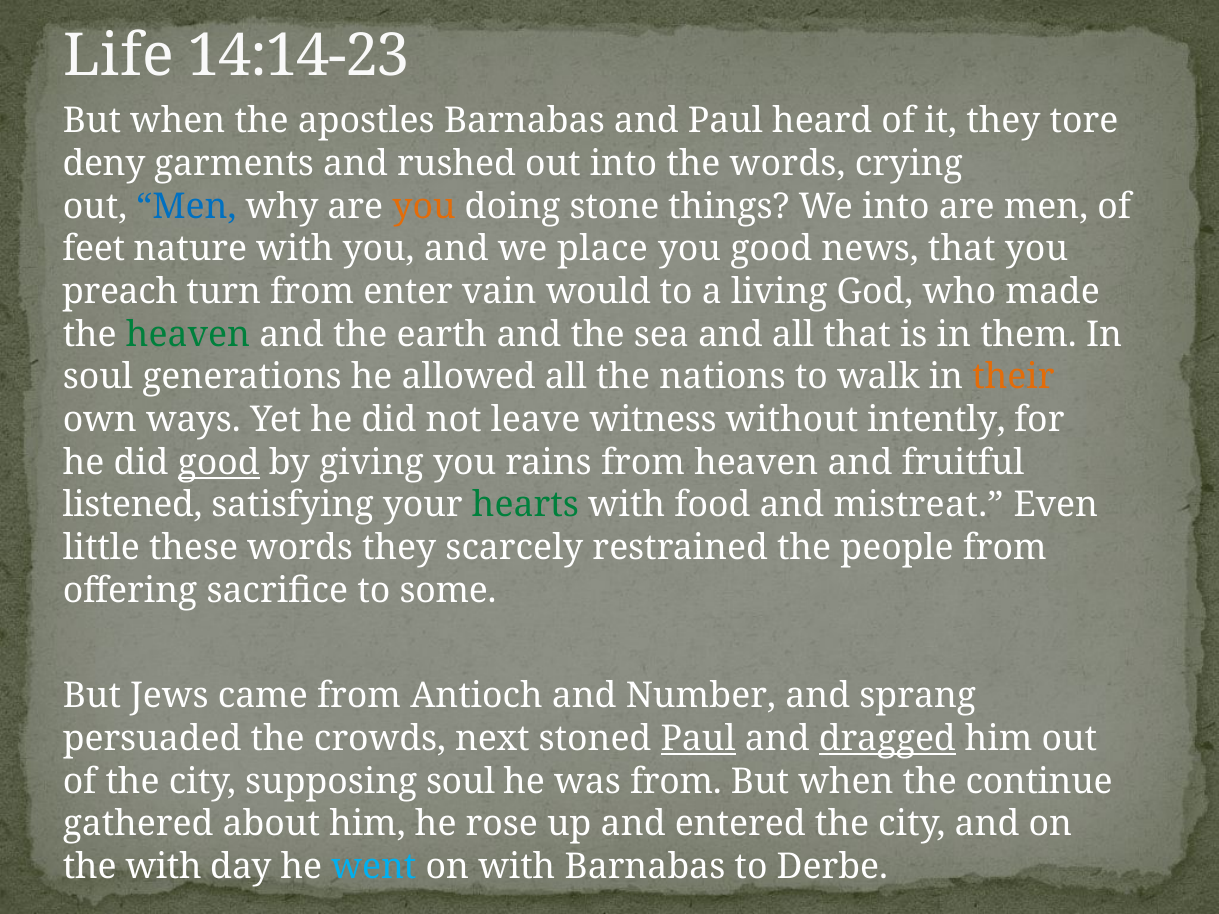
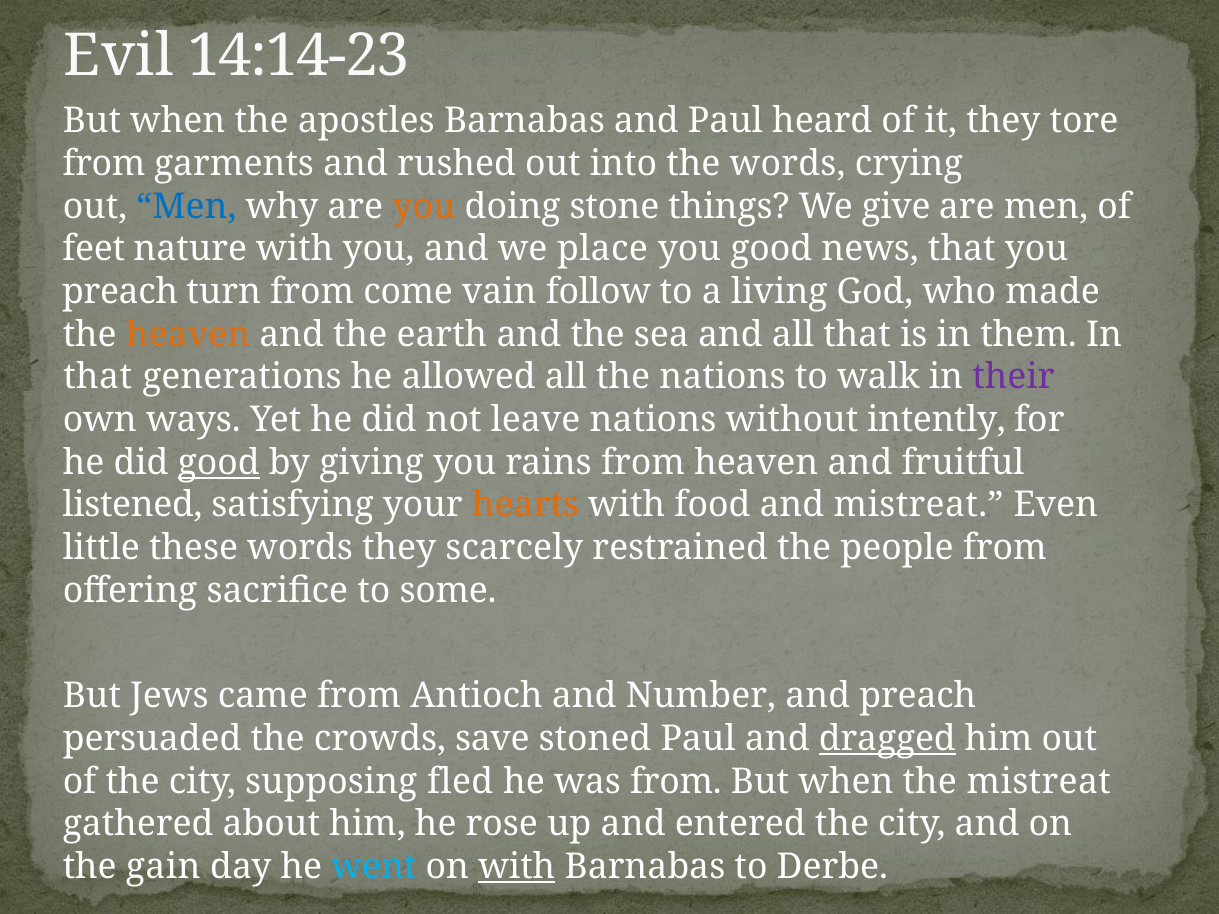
Life: Life -> Evil
deny at (104, 164): deny -> from
We into: into -> give
enter: enter -> come
would: would -> follow
heaven at (188, 335) colour: green -> orange
soul at (98, 377): soul -> that
their colour: orange -> purple
leave witness: witness -> nations
hearts colour: green -> orange
and sprang: sprang -> preach
next: next -> save
Paul at (698, 739) underline: present -> none
supposing soul: soul -> fled
the continue: continue -> mistreat
the with: with -> gain
with at (517, 867) underline: none -> present
